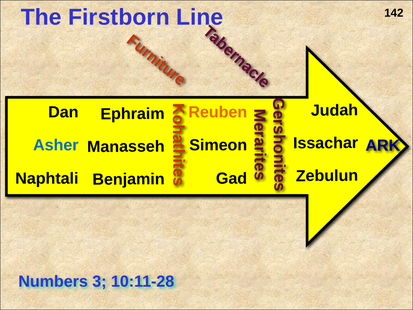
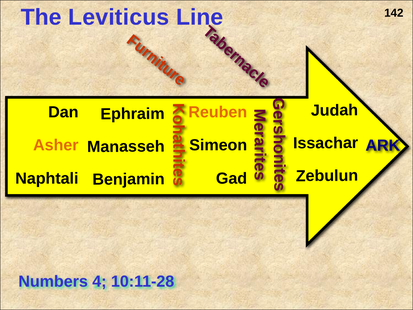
Firstborn: Firstborn -> Leviticus
Asher colour: blue -> orange
3: 3 -> 4
